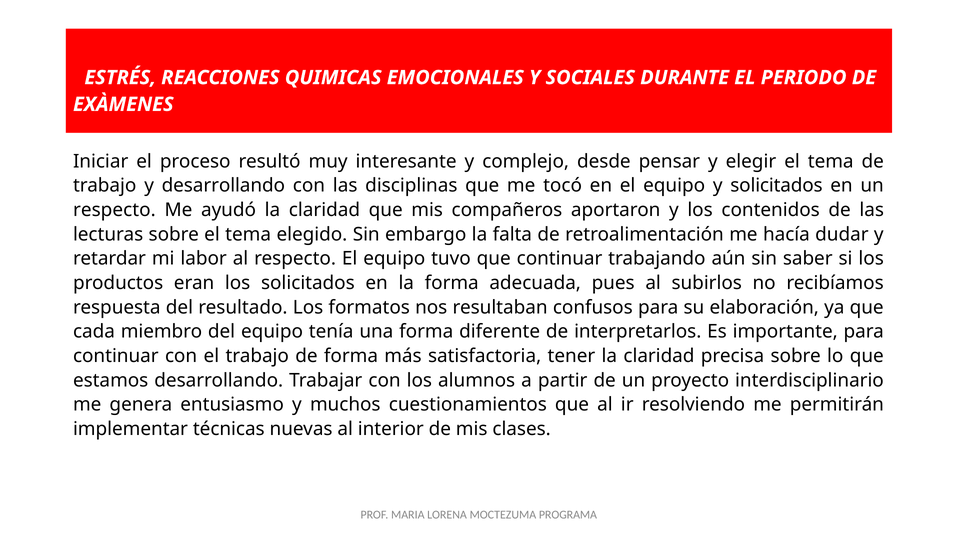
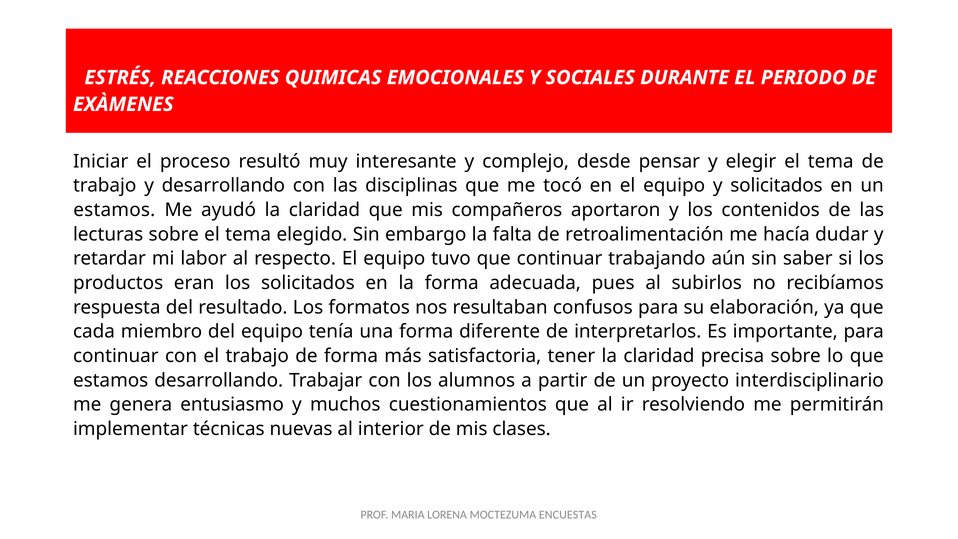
respecto at (114, 210): respecto -> estamos
PROGRAMA: PROGRAMA -> ENCUESTAS
